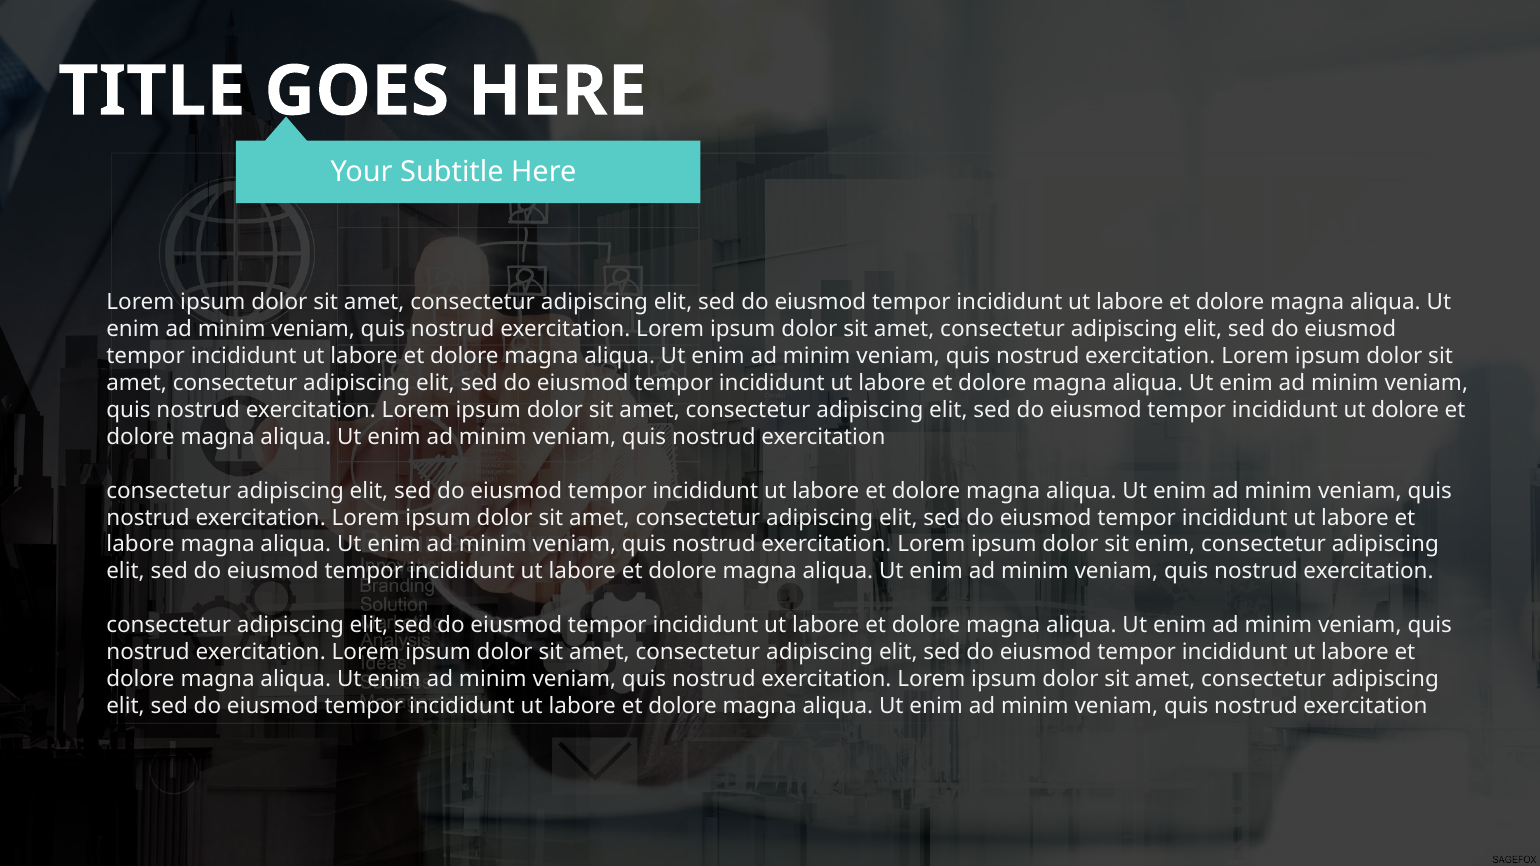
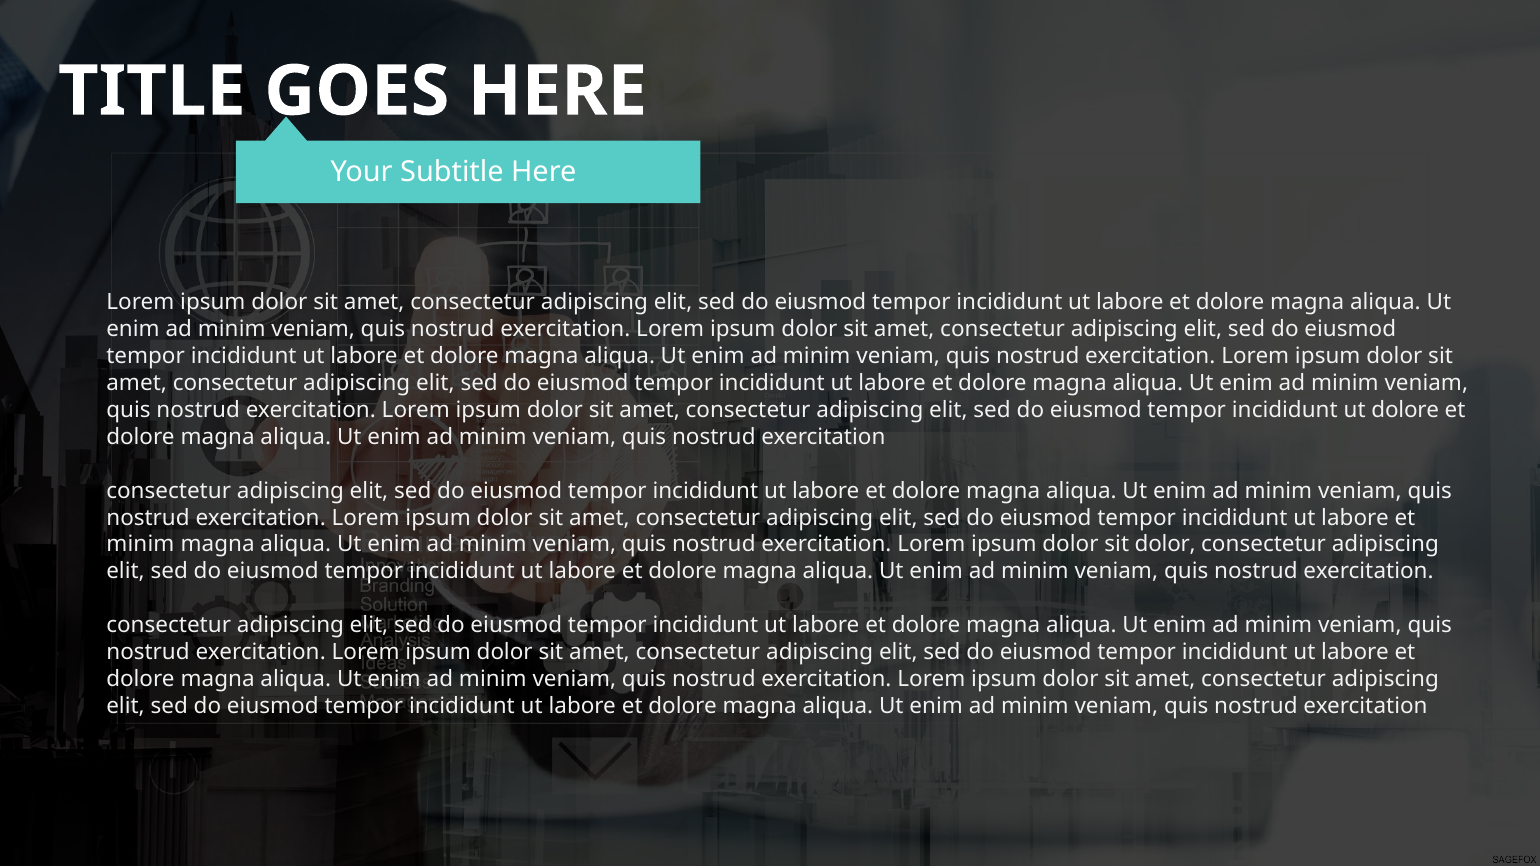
labore at (140, 545): labore -> minim
sit enim: enim -> dolor
